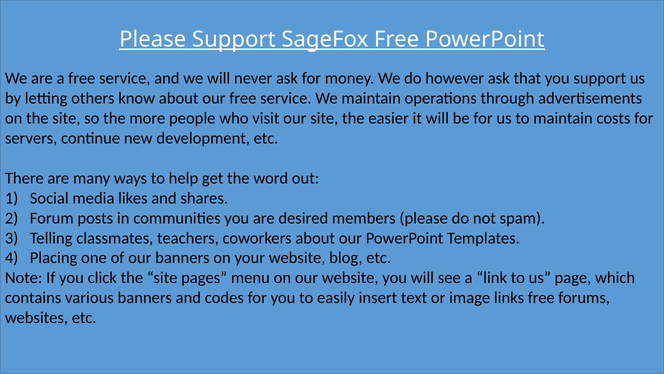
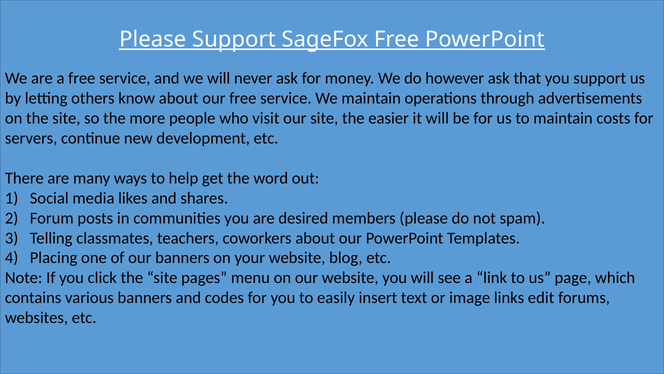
links free: free -> edit
